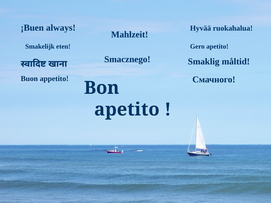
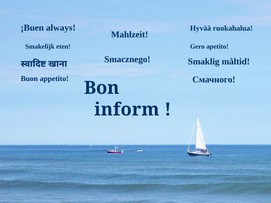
apetito at (127, 110): apetito -> inform
